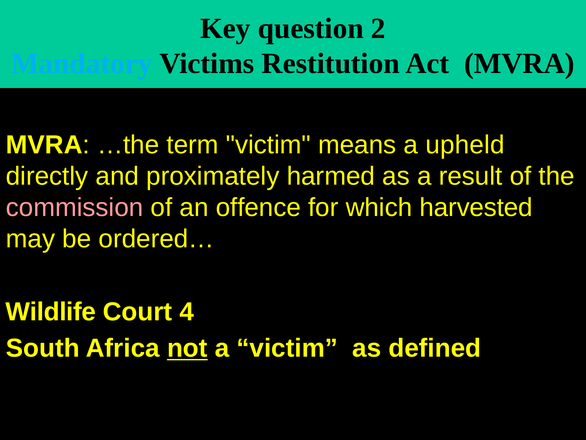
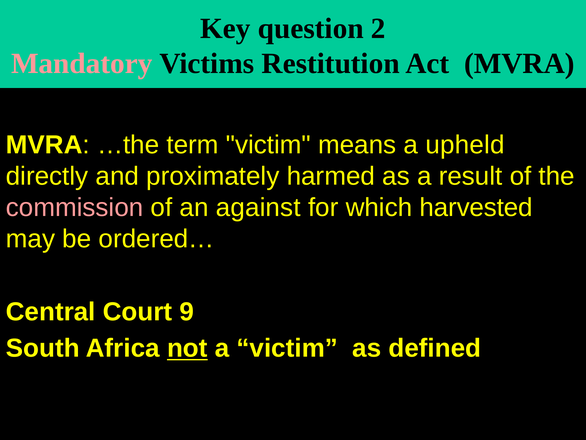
Mandatory colour: light blue -> pink
offence: offence -> against
Wildlife: Wildlife -> Central
4: 4 -> 9
